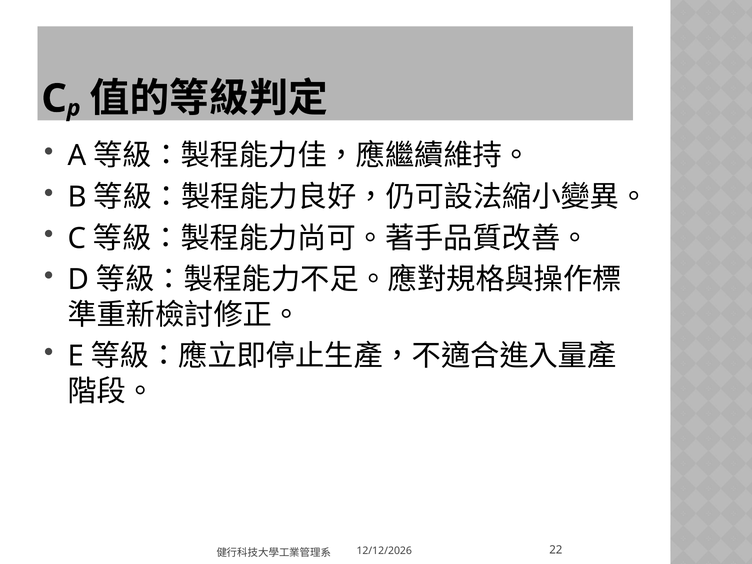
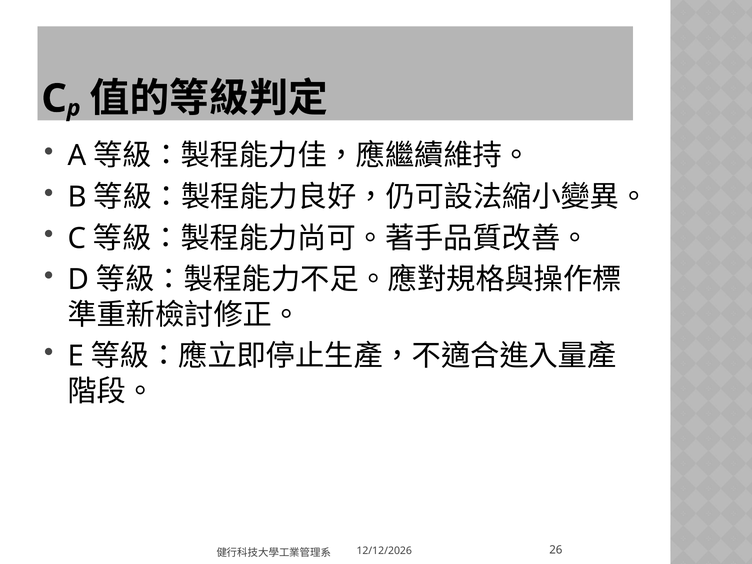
22: 22 -> 26
